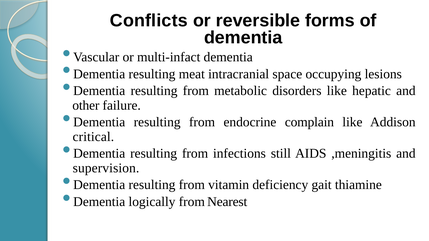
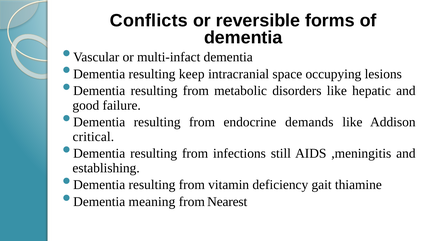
meat: meat -> keep
other: other -> good
complain: complain -> demands
supervision: supervision -> establishing
logically: logically -> meaning
